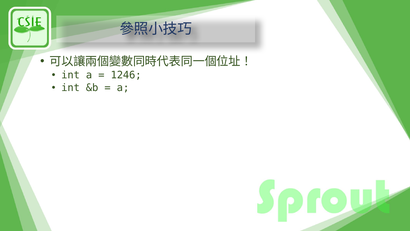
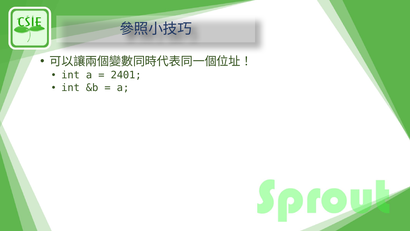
1246: 1246 -> 2401
